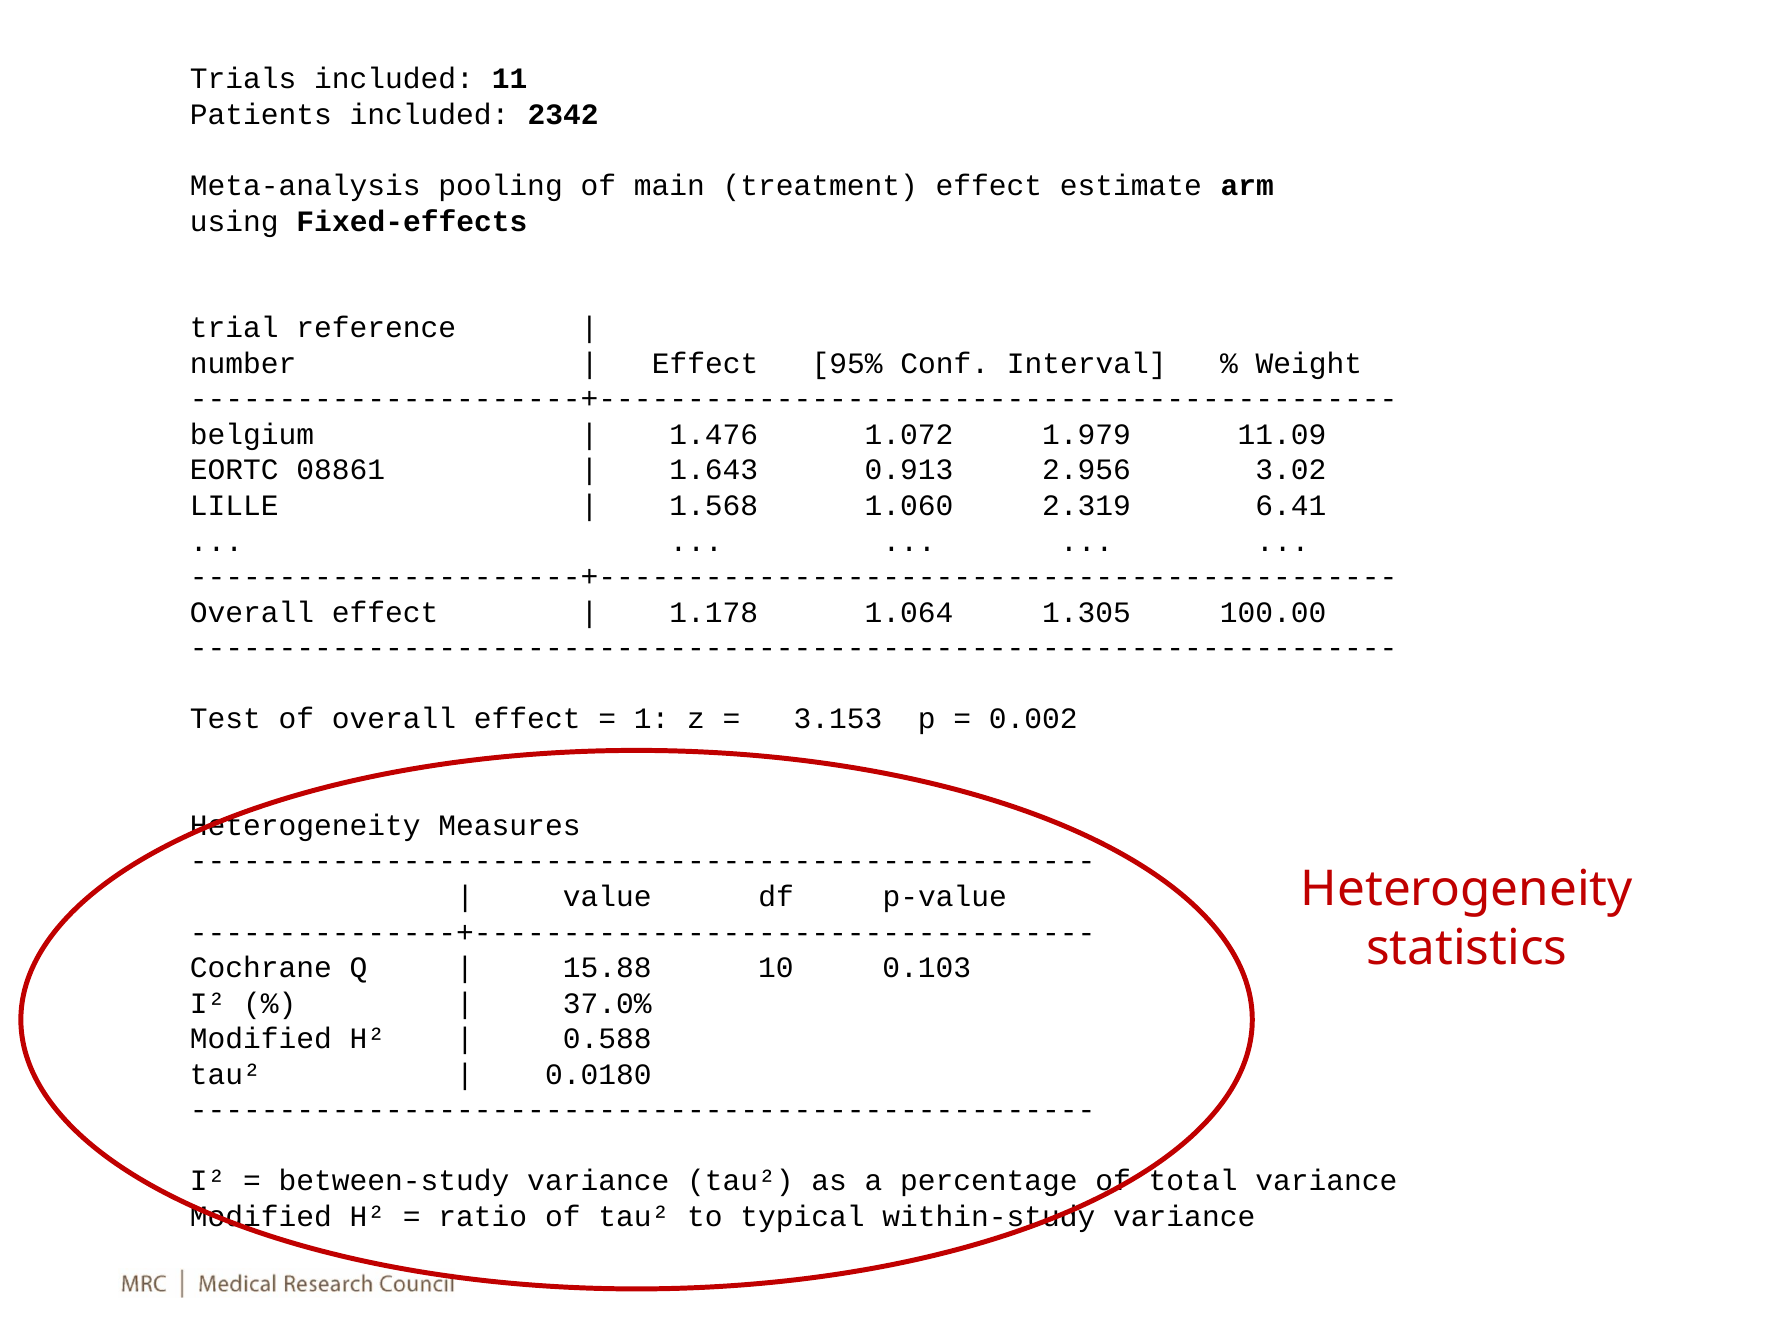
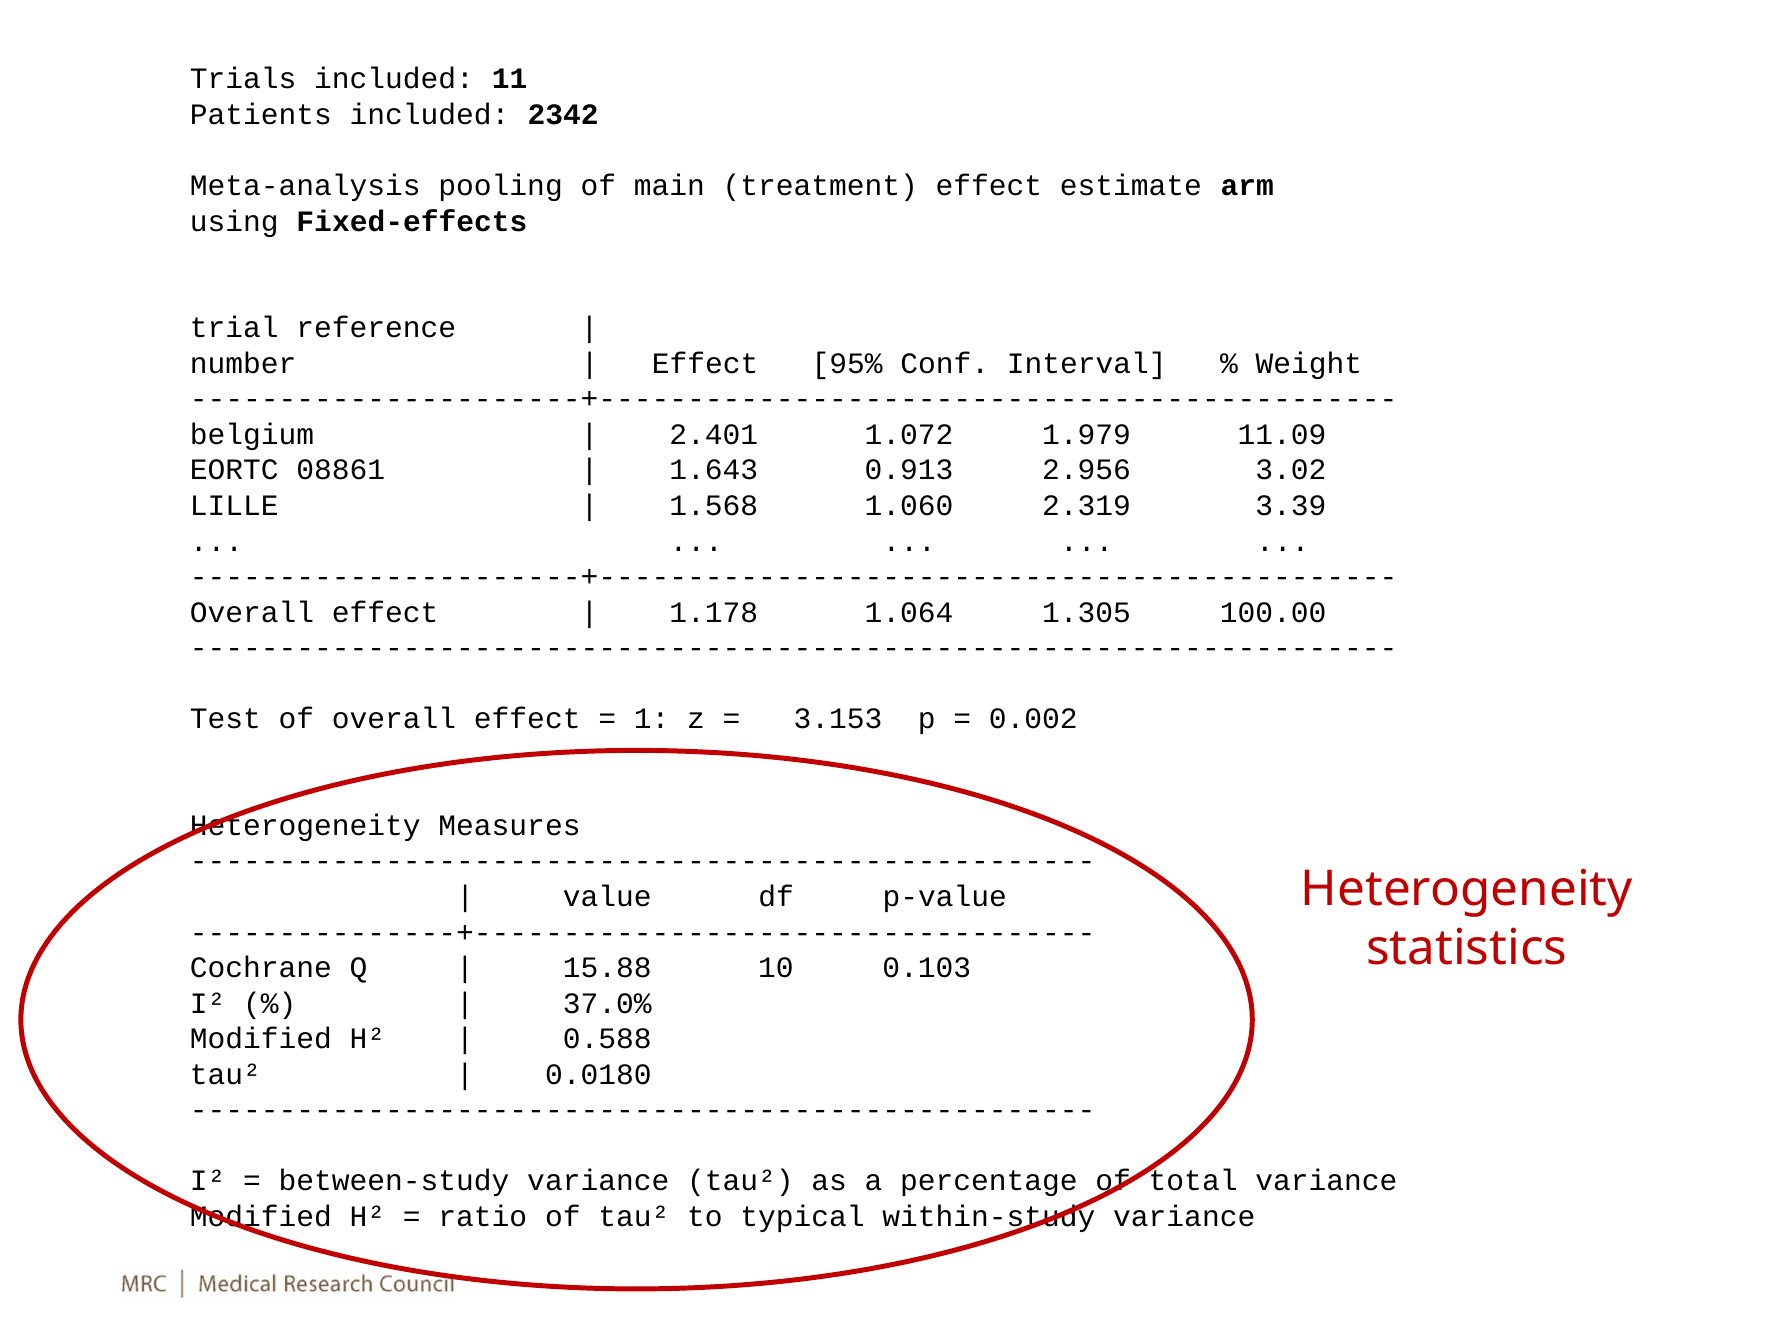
1.476: 1.476 -> 2.401
6.41: 6.41 -> 3.39
